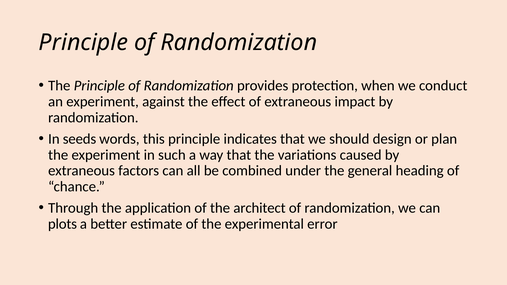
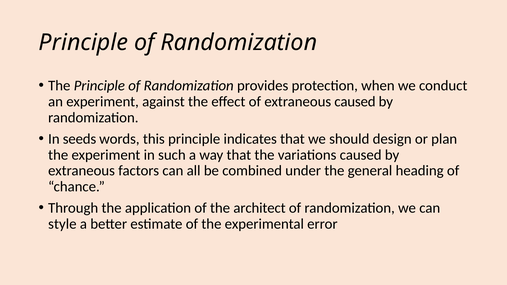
extraneous impact: impact -> caused
plots: plots -> style
